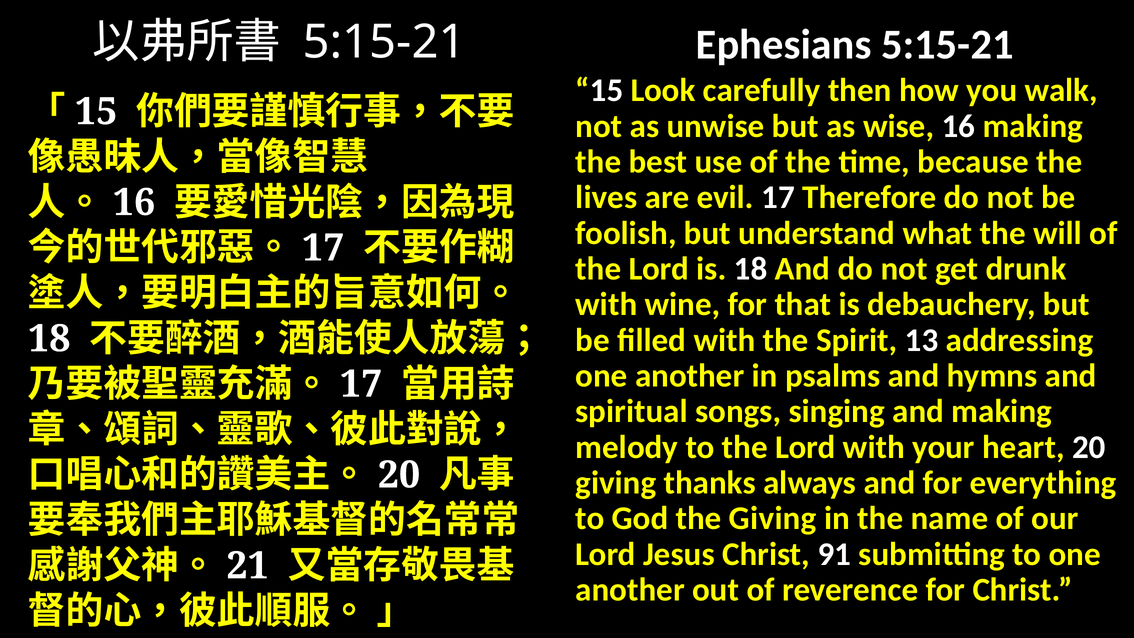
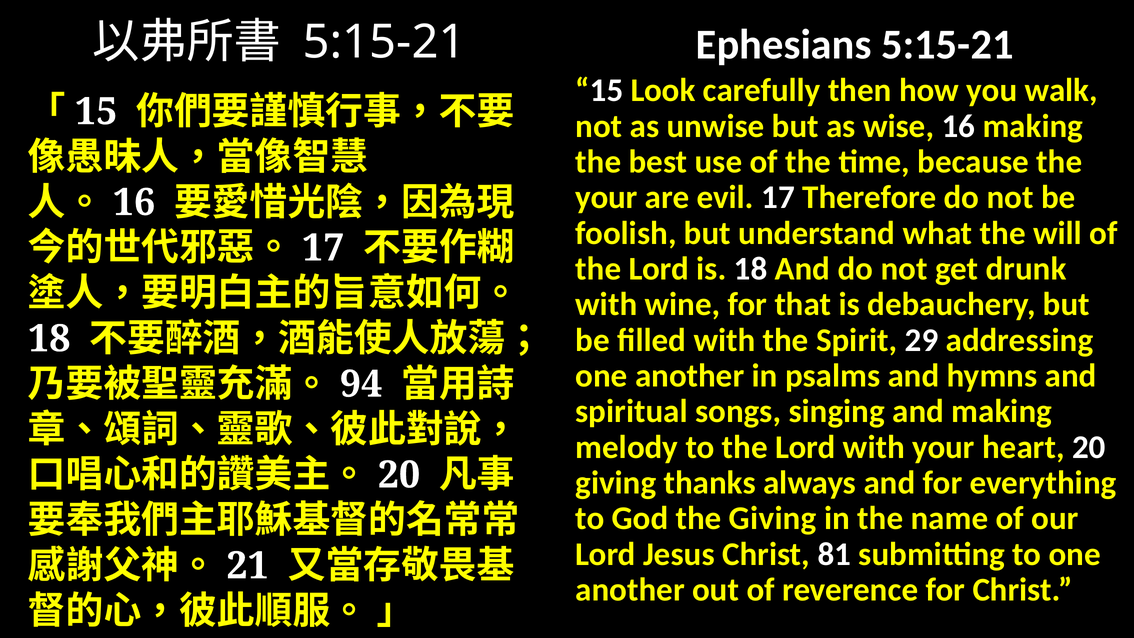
lives at (606, 197): lives -> your
13: 13 -> 29
17 at (361, 384): 17 -> 94
91: 91 -> 81
